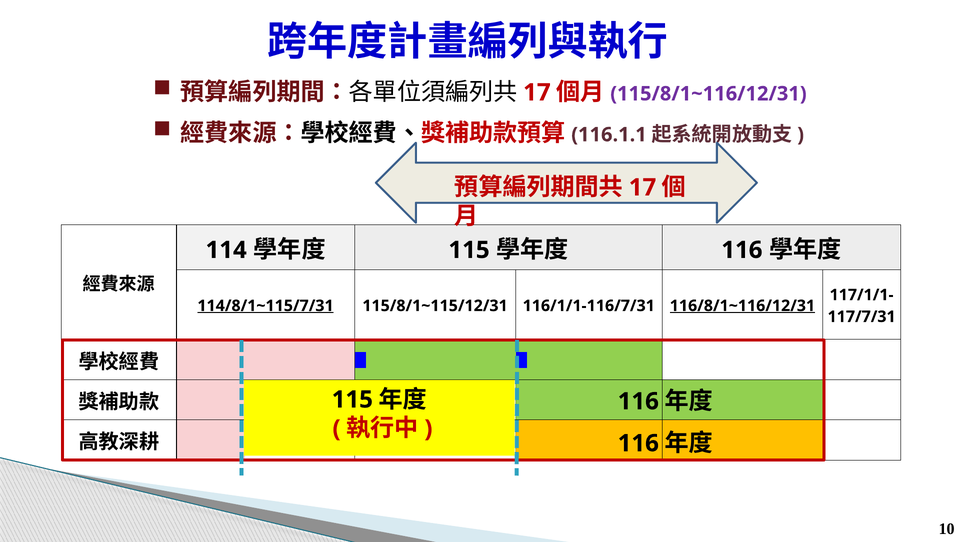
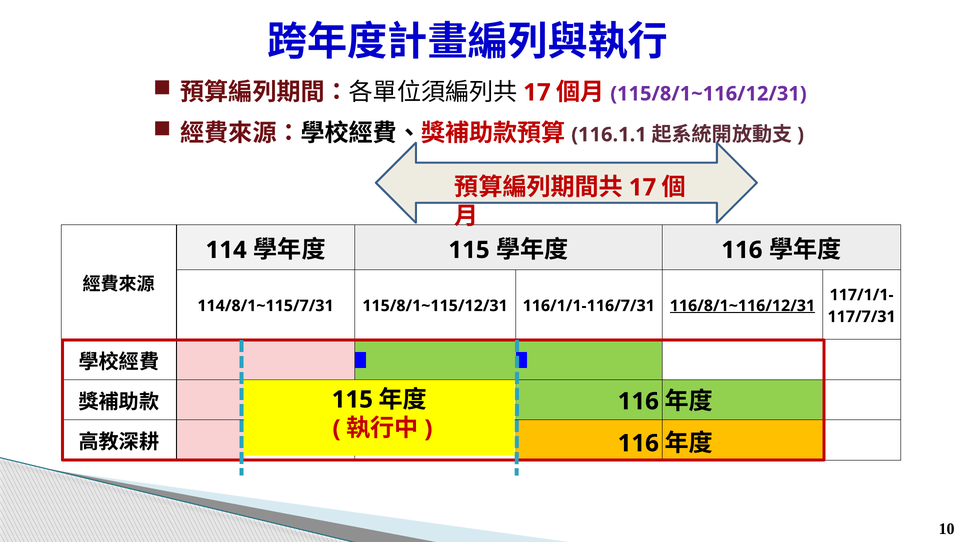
114/8/1~115/7/31 underline: present -> none
